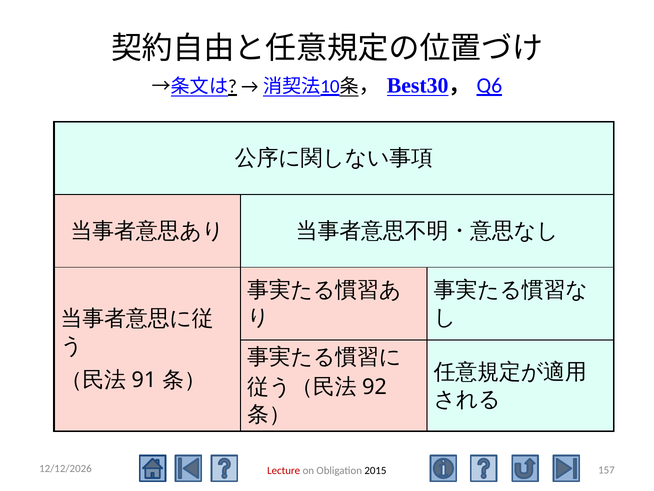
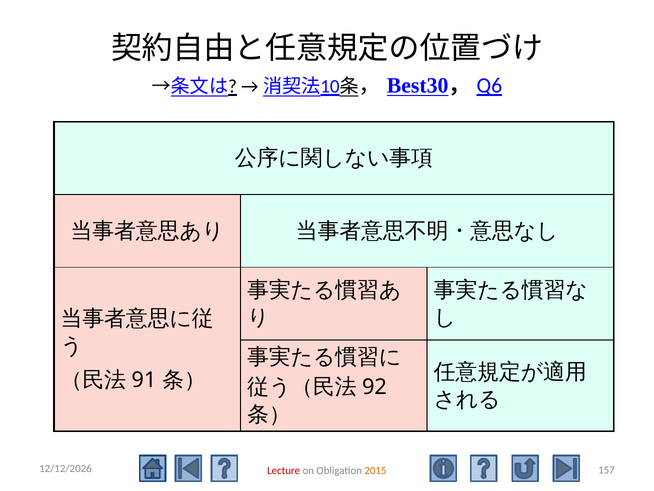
2015 colour: black -> orange
